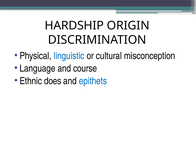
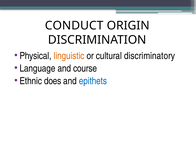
HARDSHIP: HARDSHIP -> CONDUCT
linguistic colour: blue -> orange
misconception: misconception -> discriminatory
